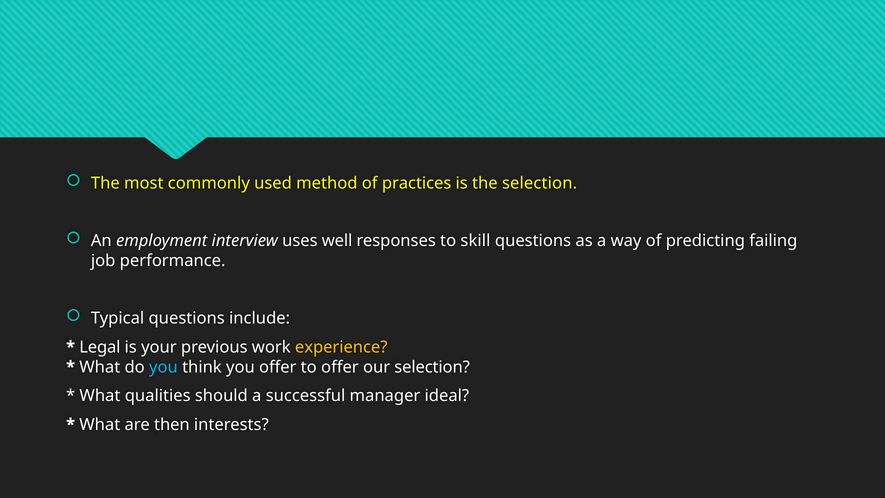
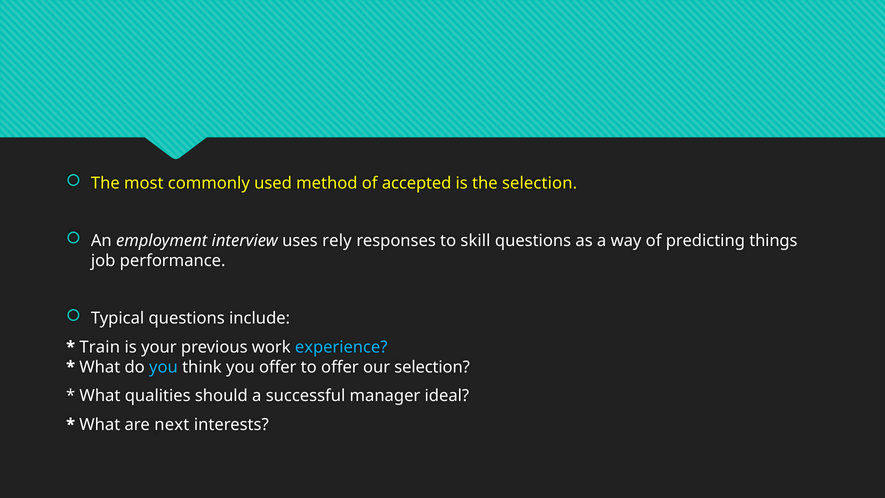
practices: practices -> accepted
well: well -> rely
failing: failing -> things
Legal: Legal -> Train
experience colour: yellow -> light blue
then: then -> next
